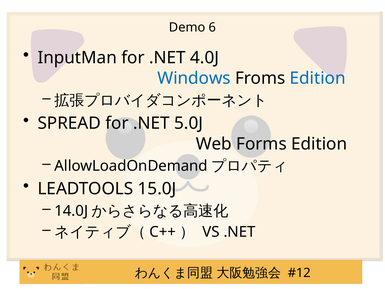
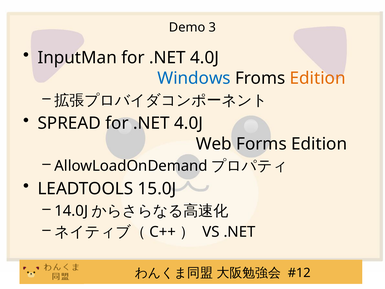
6: 6 -> 3
Edition at (318, 78) colour: blue -> orange
SPREAD for .NET 5.0J: 5.0J -> 4.0J
